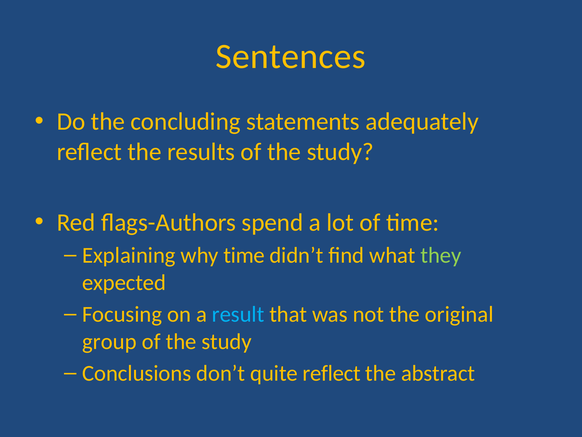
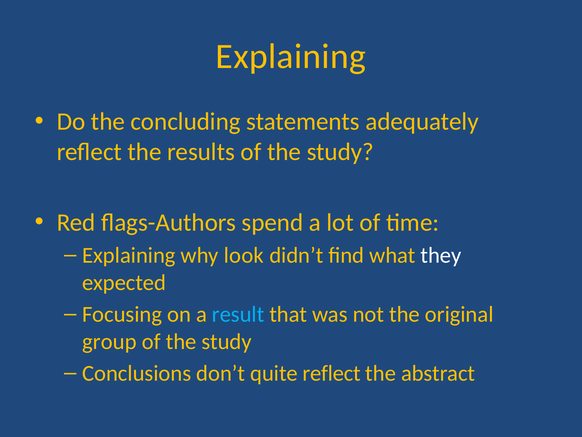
Sentences at (291, 56): Sentences -> Explaining
why time: time -> look
they colour: light green -> white
